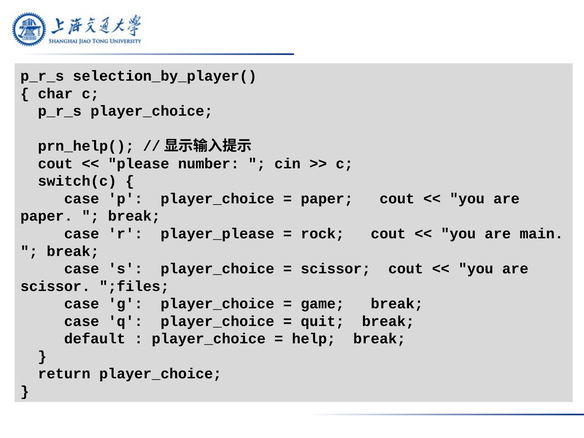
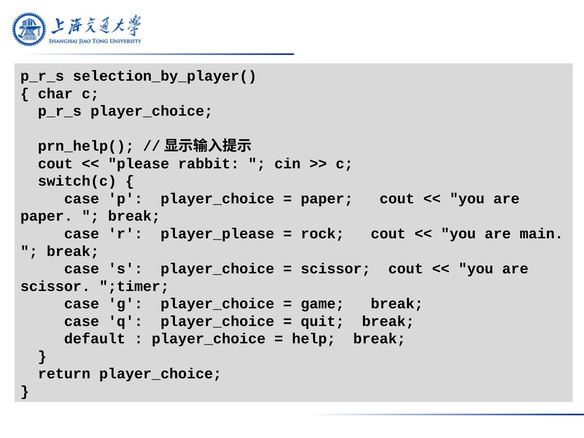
number: number -> rabbit
;files: ;files -> ;timer
